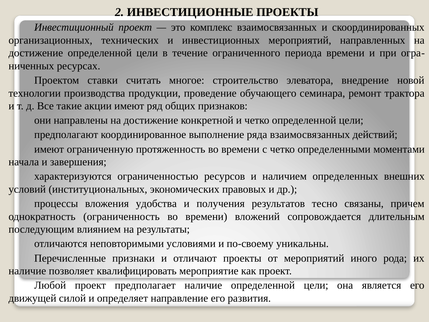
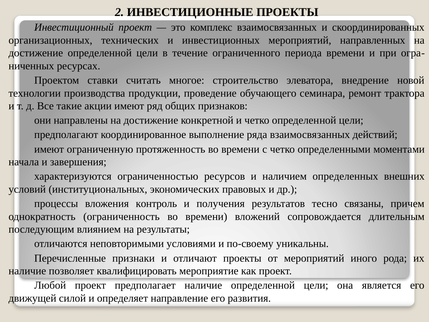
удобства: удобства -> контроль
